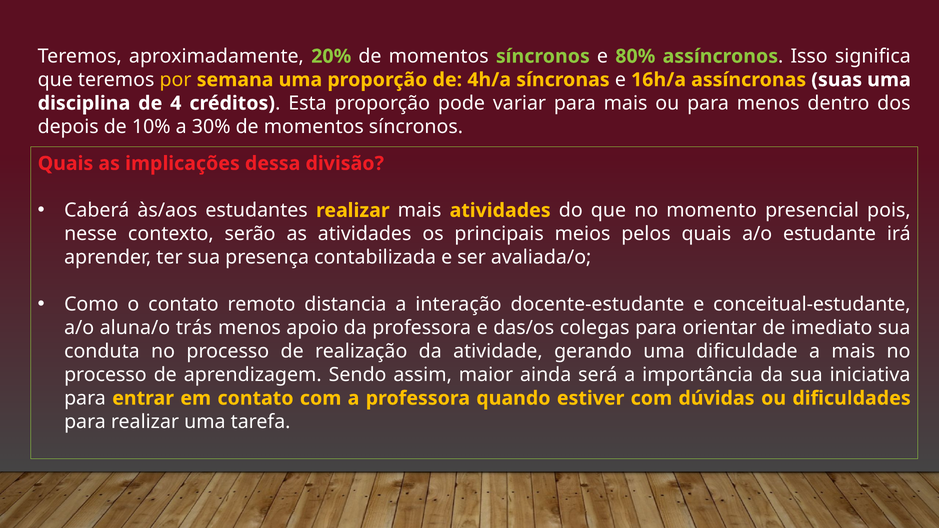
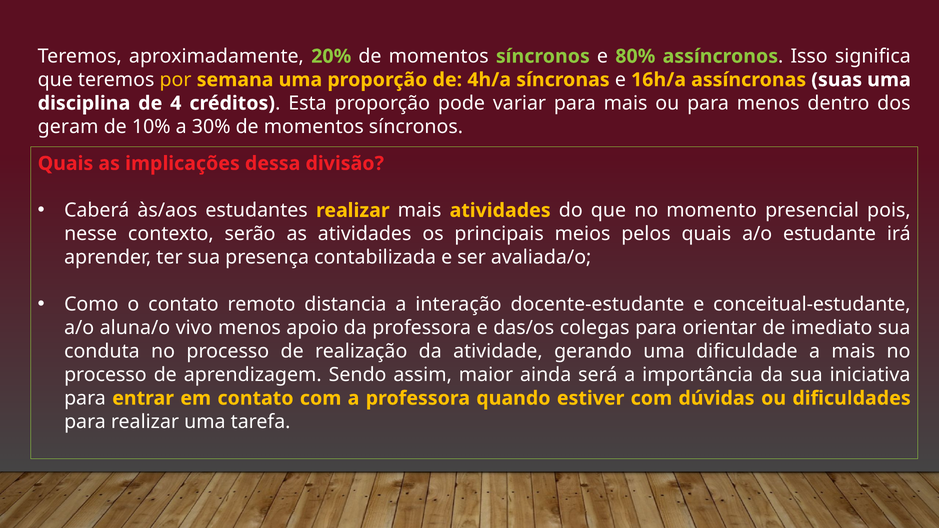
depois: depois -> geram
trás: trás -> vivo
